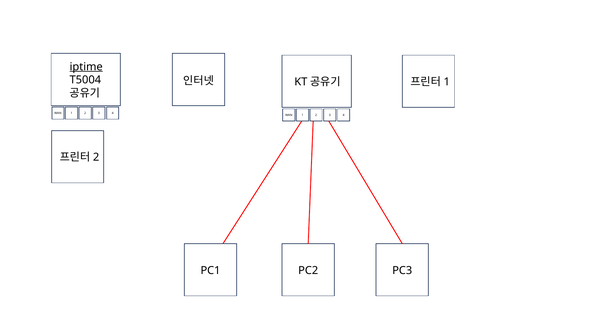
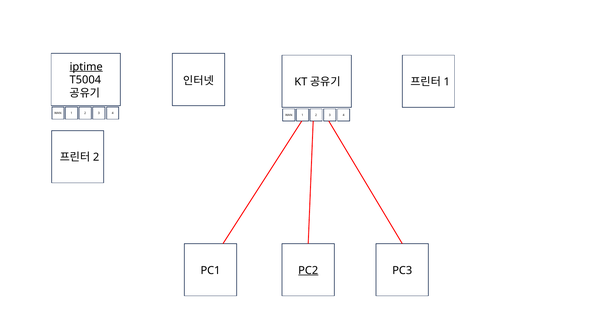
PC2 underline: none -> present
